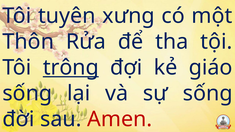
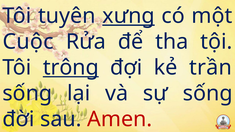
xưng underline: none -> present
Thôn: Thôn -> Cuộc
giáo: giáo -> trần
